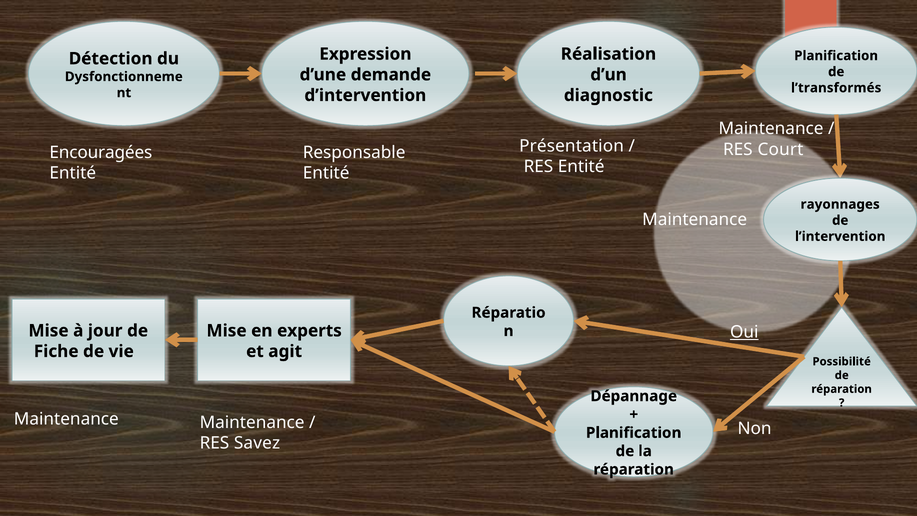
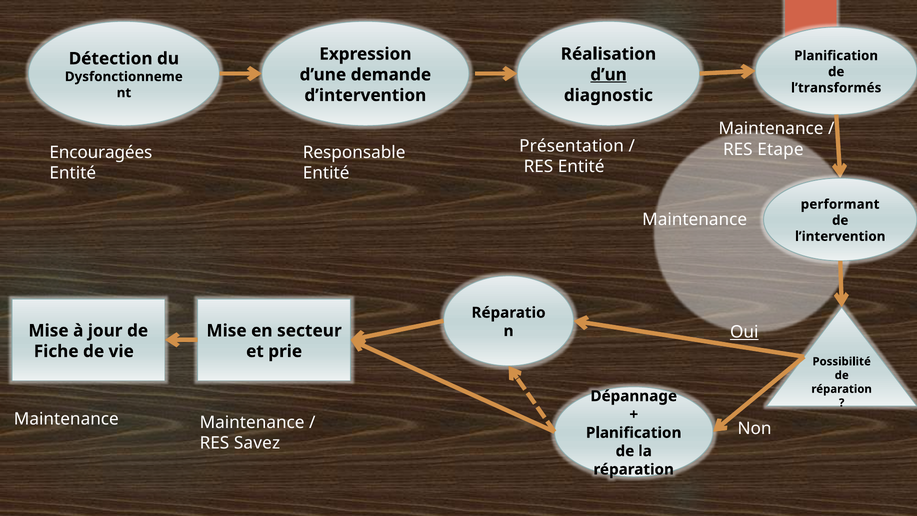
d’un underline: none -> present
Court: Court -> Etape
rayonnages: rayonnages -> performant
experts: experts -> secteur
agit: agit -> prie
